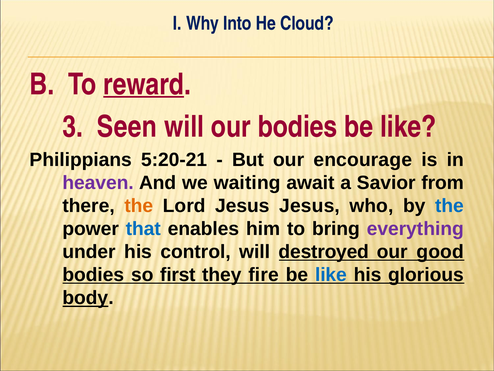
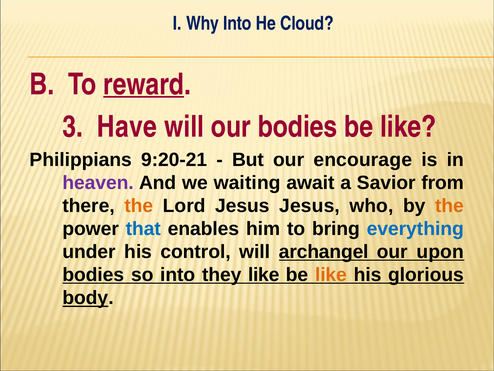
Seen: Seen -> Have
5:20-21: 5:20-21 -> 9:20-21
the at (450, 205) colour: blue -> orange
everything colour: purple -> blue
destroyed: destroyed -> archangel
good: good -> upon
so first: first -> into
they fire: fire -> like
like at (331, 275) colour: blue -> orange
